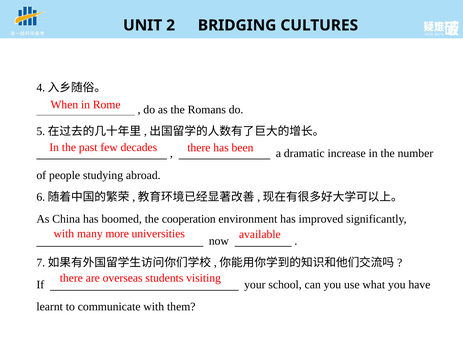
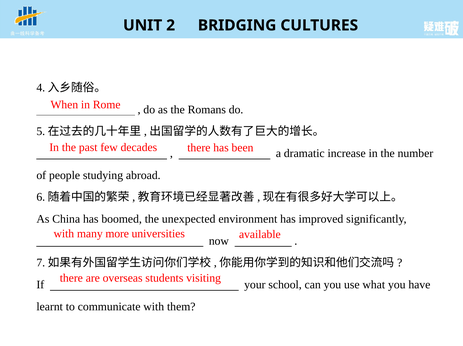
cooperation: cooperation -> unexpected
